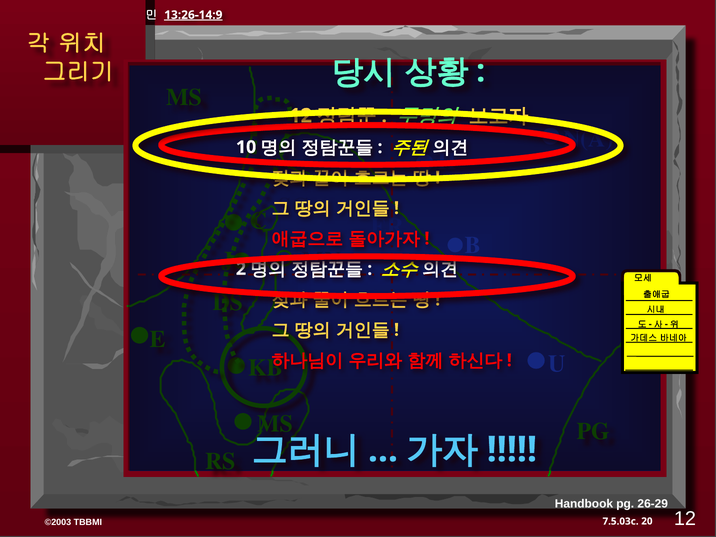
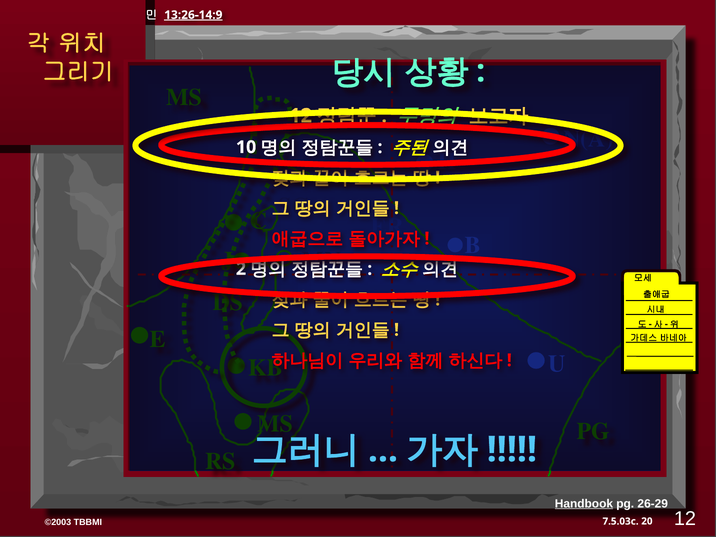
Handbook underline: none -> present
